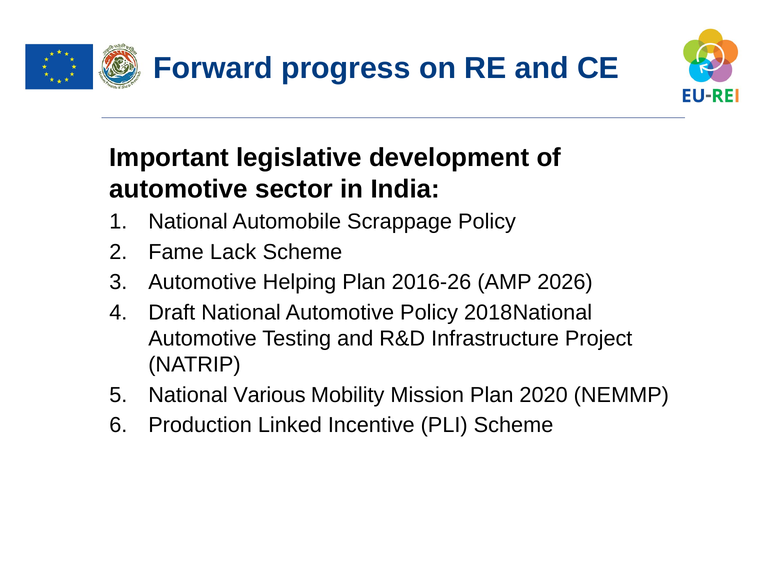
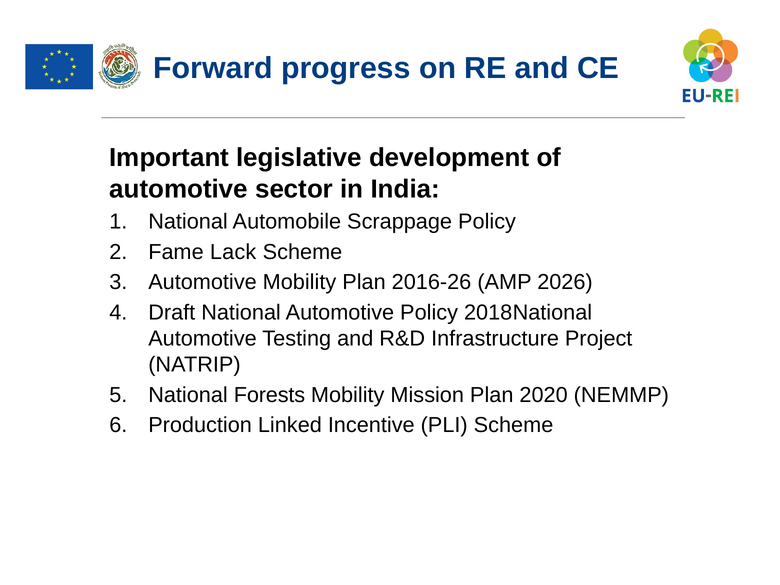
Automotive Helping: Helping -> Mobility
Various: Various -> Forests
